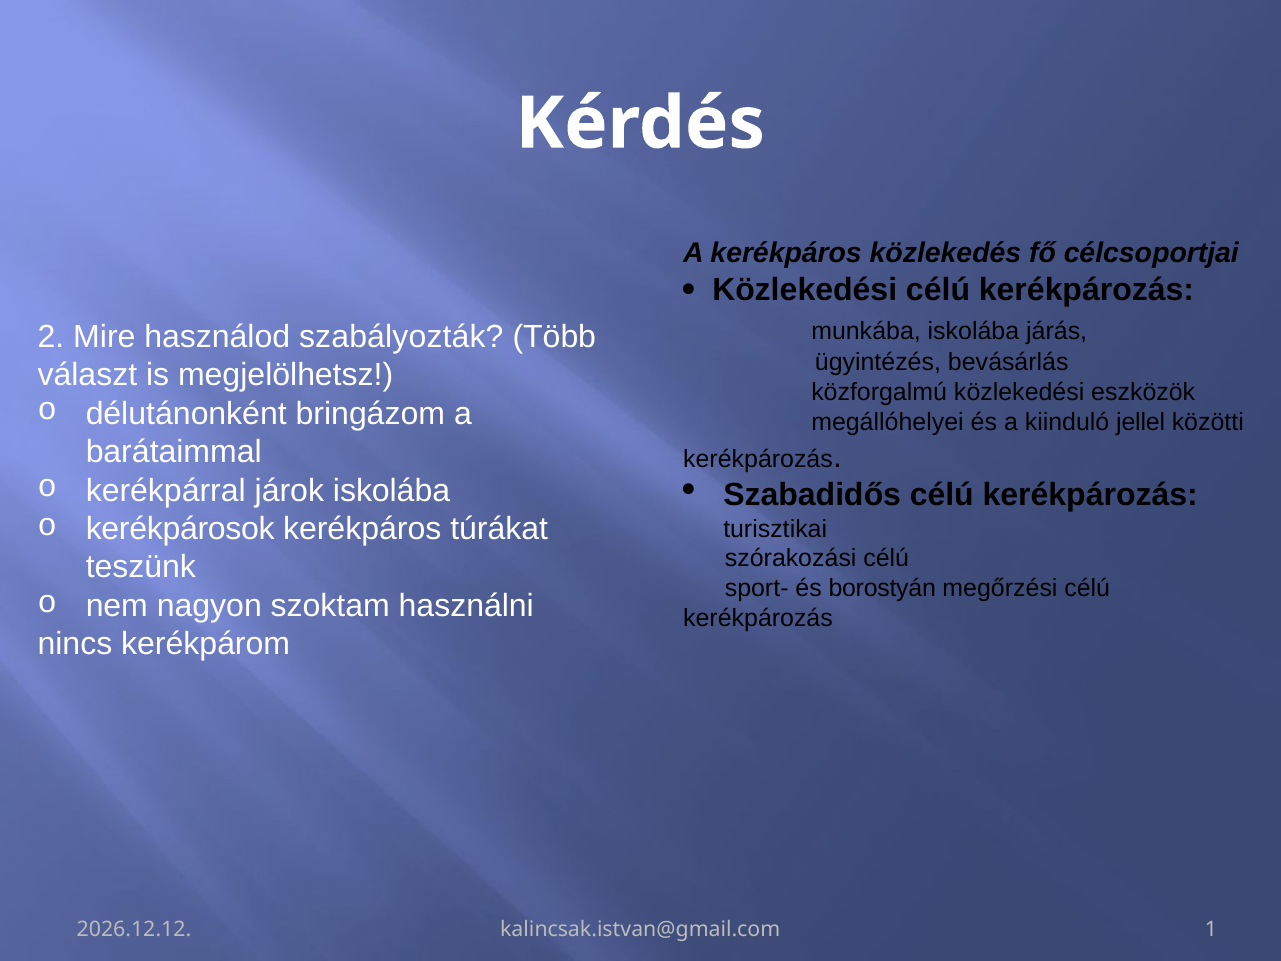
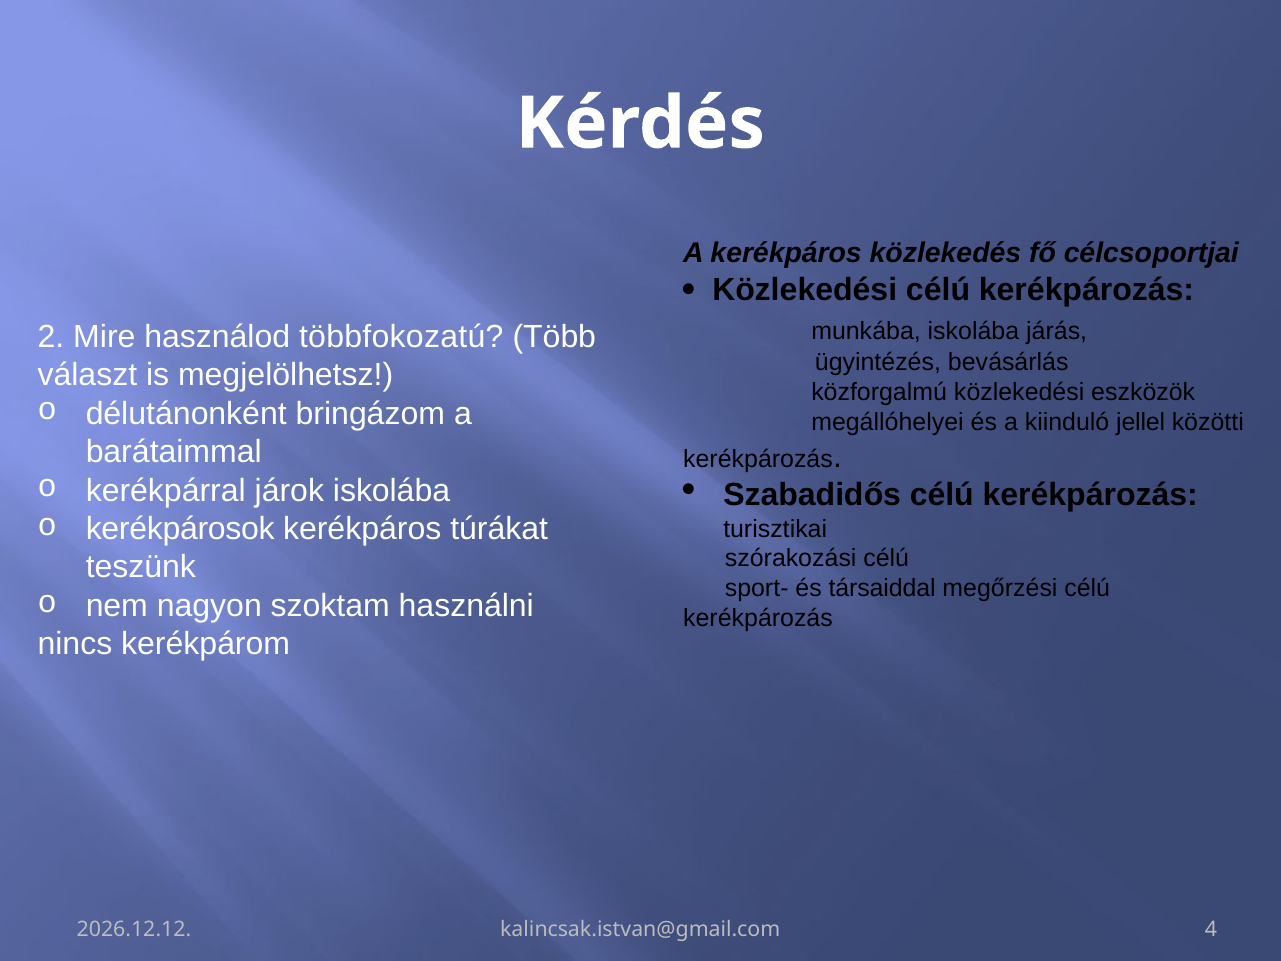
szabályozták: szabályozták -> többfokozatú
borostyán: borostyán -> társaiddal
1: 1 -> 4
